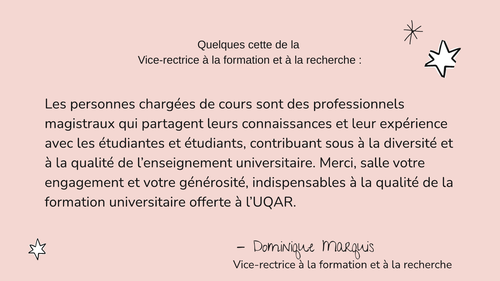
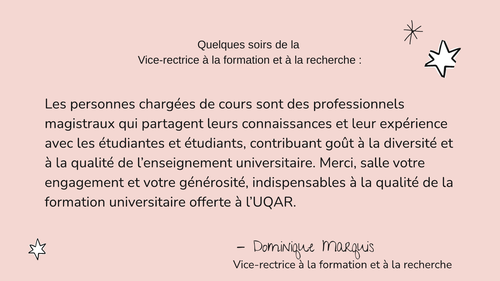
cette: cette -> soirs
sous: sous -> goût
